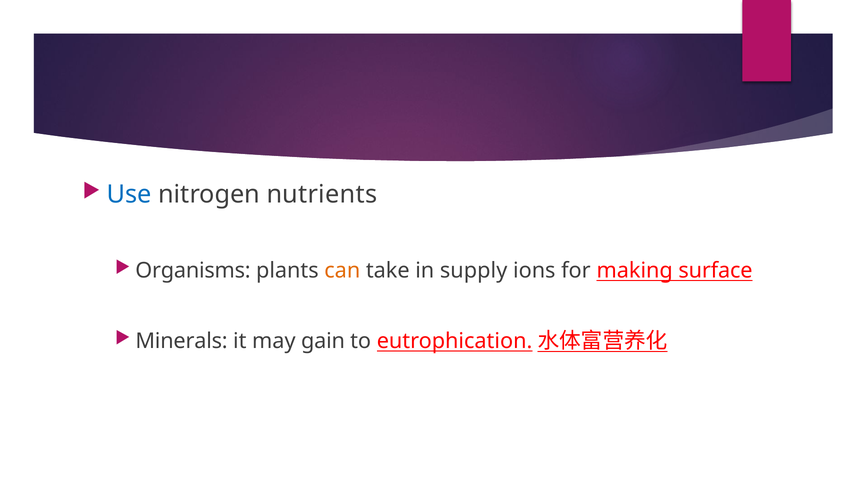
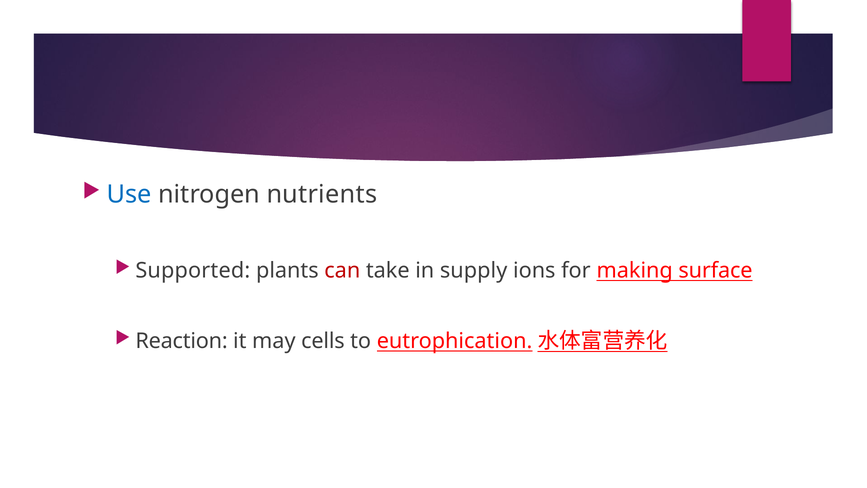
Organisms: Organisms -> Supported
can colour: orange -> red
Minerals: Minerals -> Reaction
gain: gain -> cells
